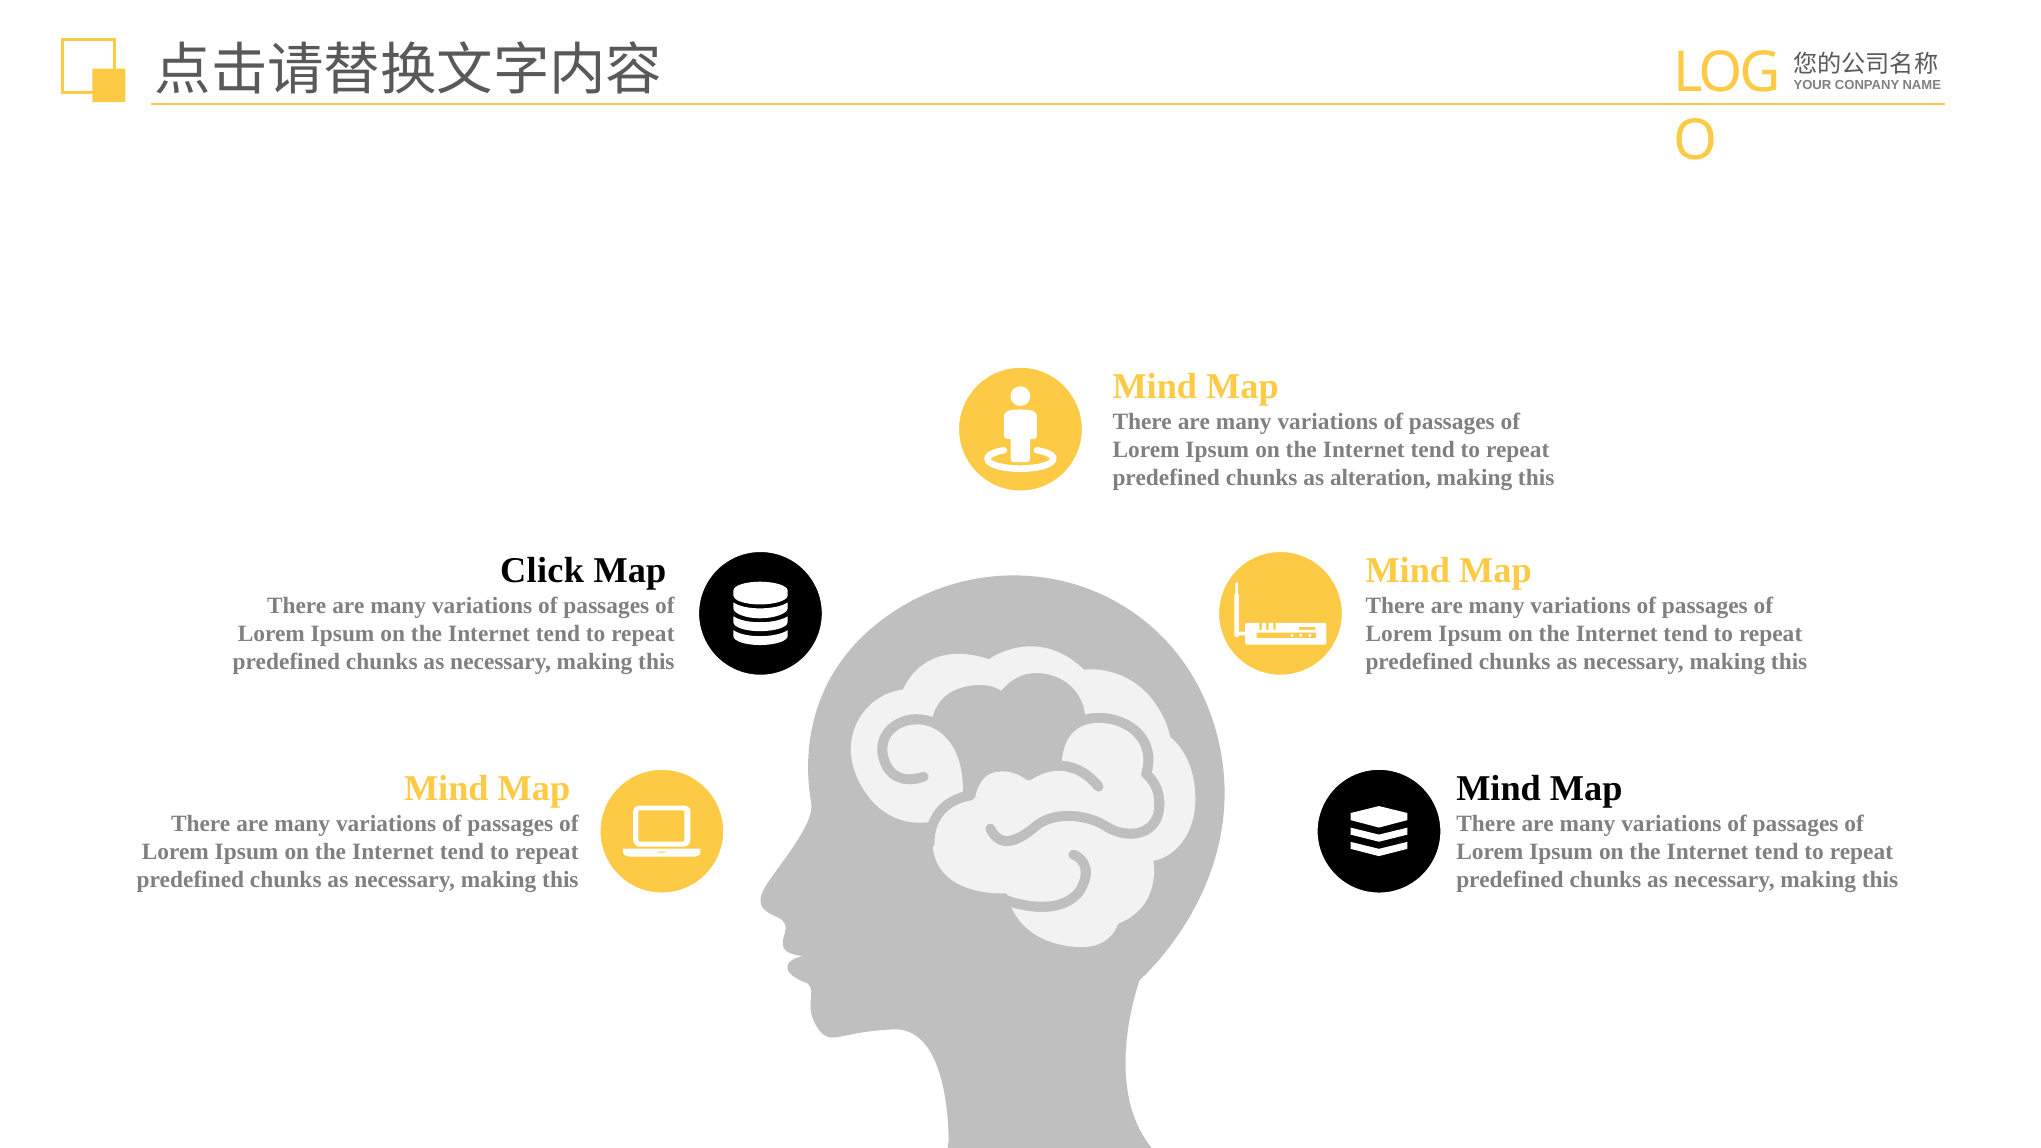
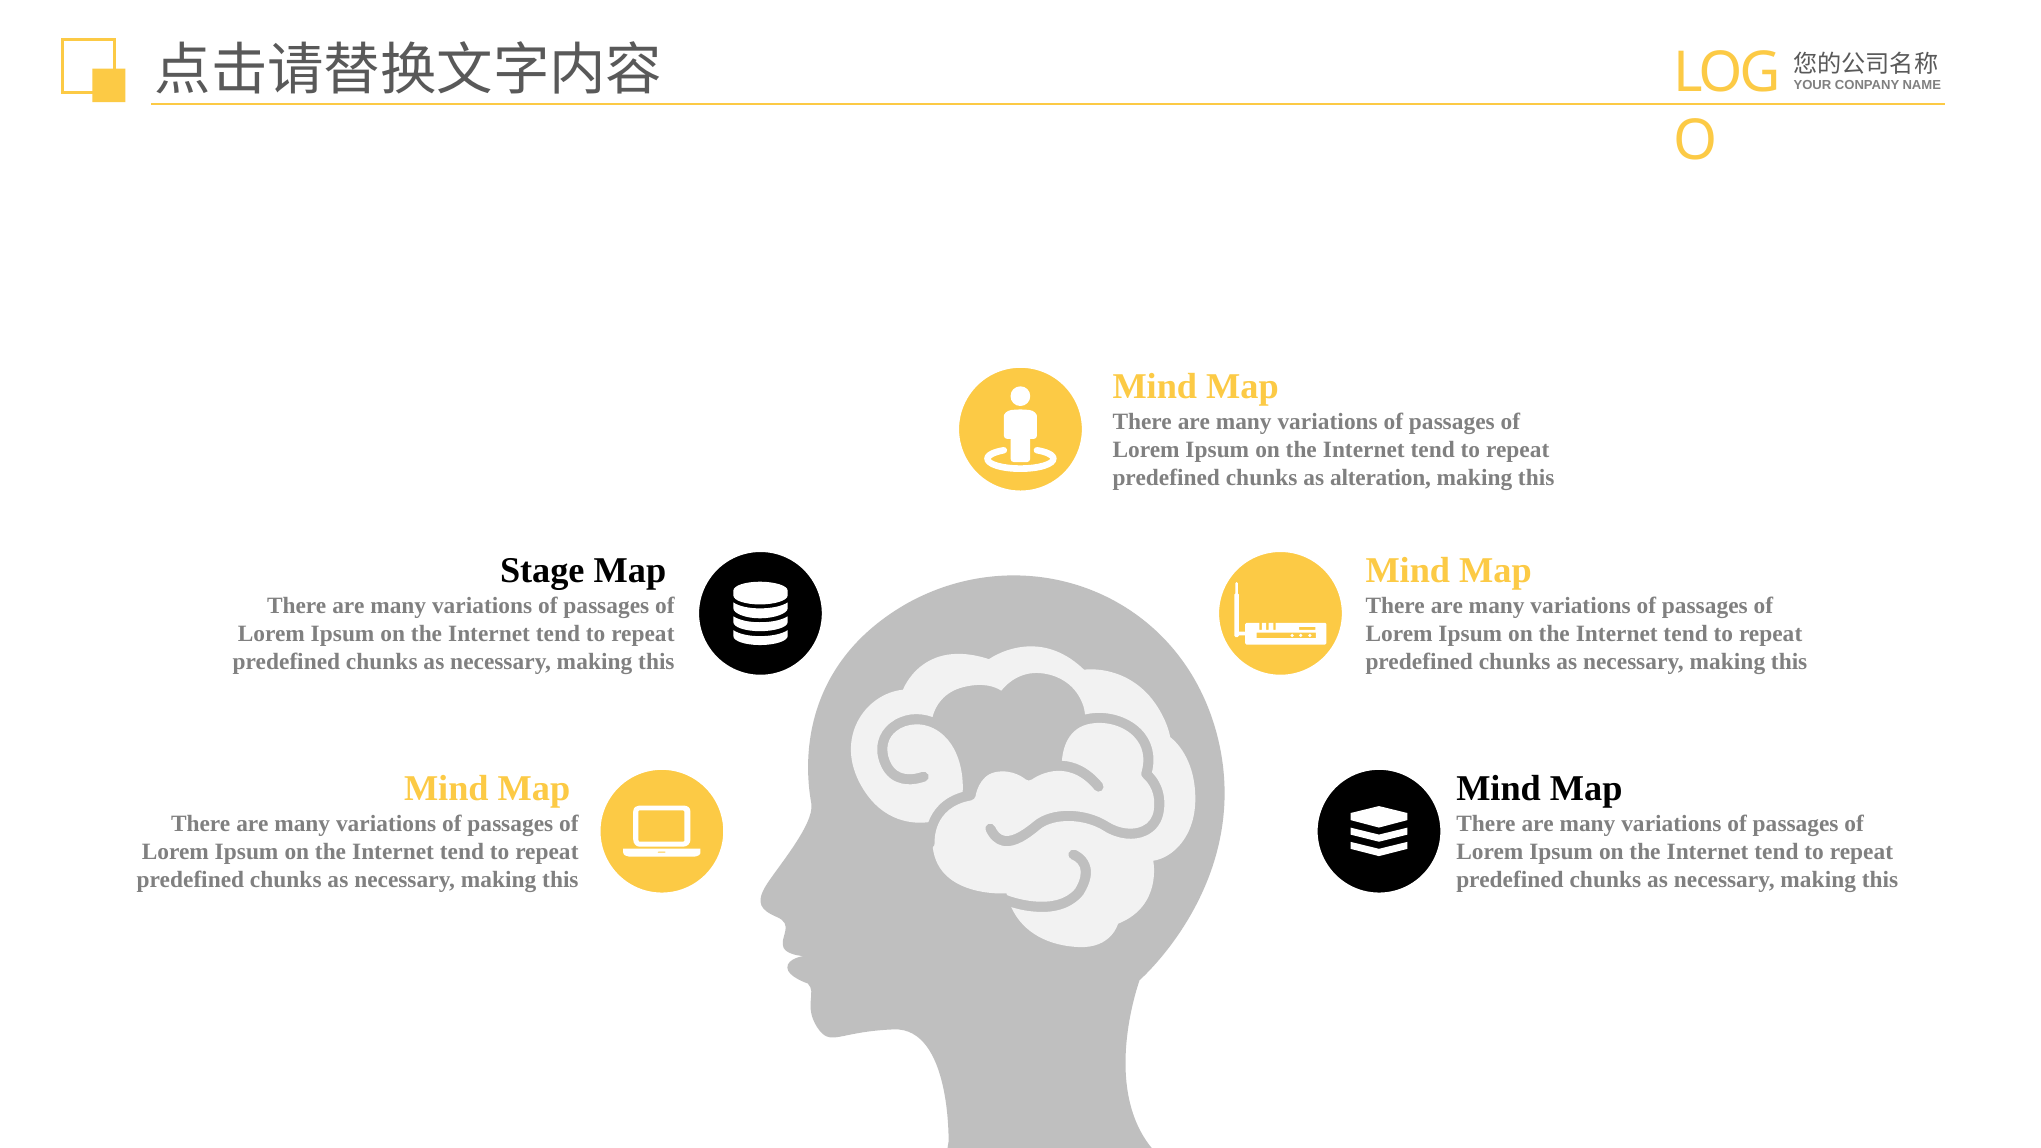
Click: Click -> Stage
